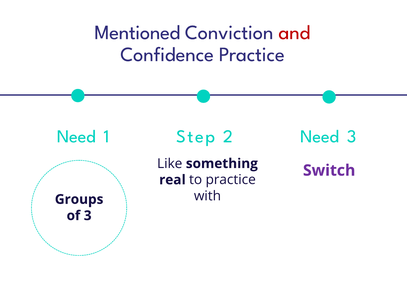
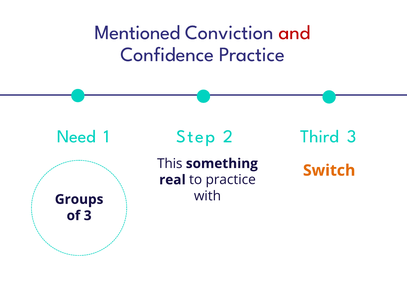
2 Need: Need -> Third
Like: Like -> This
Switch colour: purple -> orange
